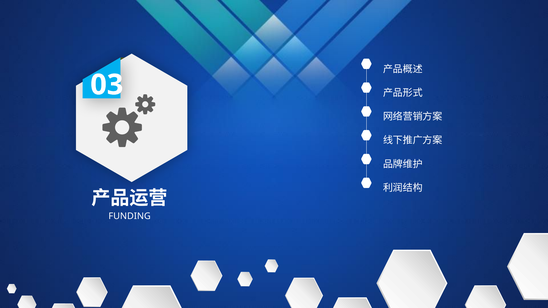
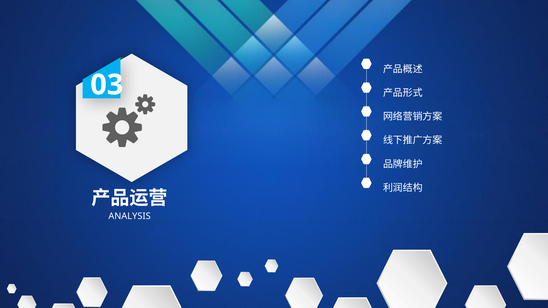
FUNDING: FUNDING -> ANALYSIS
